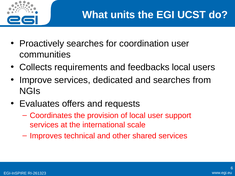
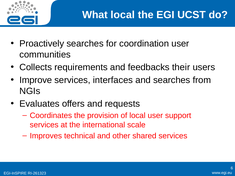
What units: units -> local
feedbacks local: local -> their
dedicated: dedicated -> interfaces
